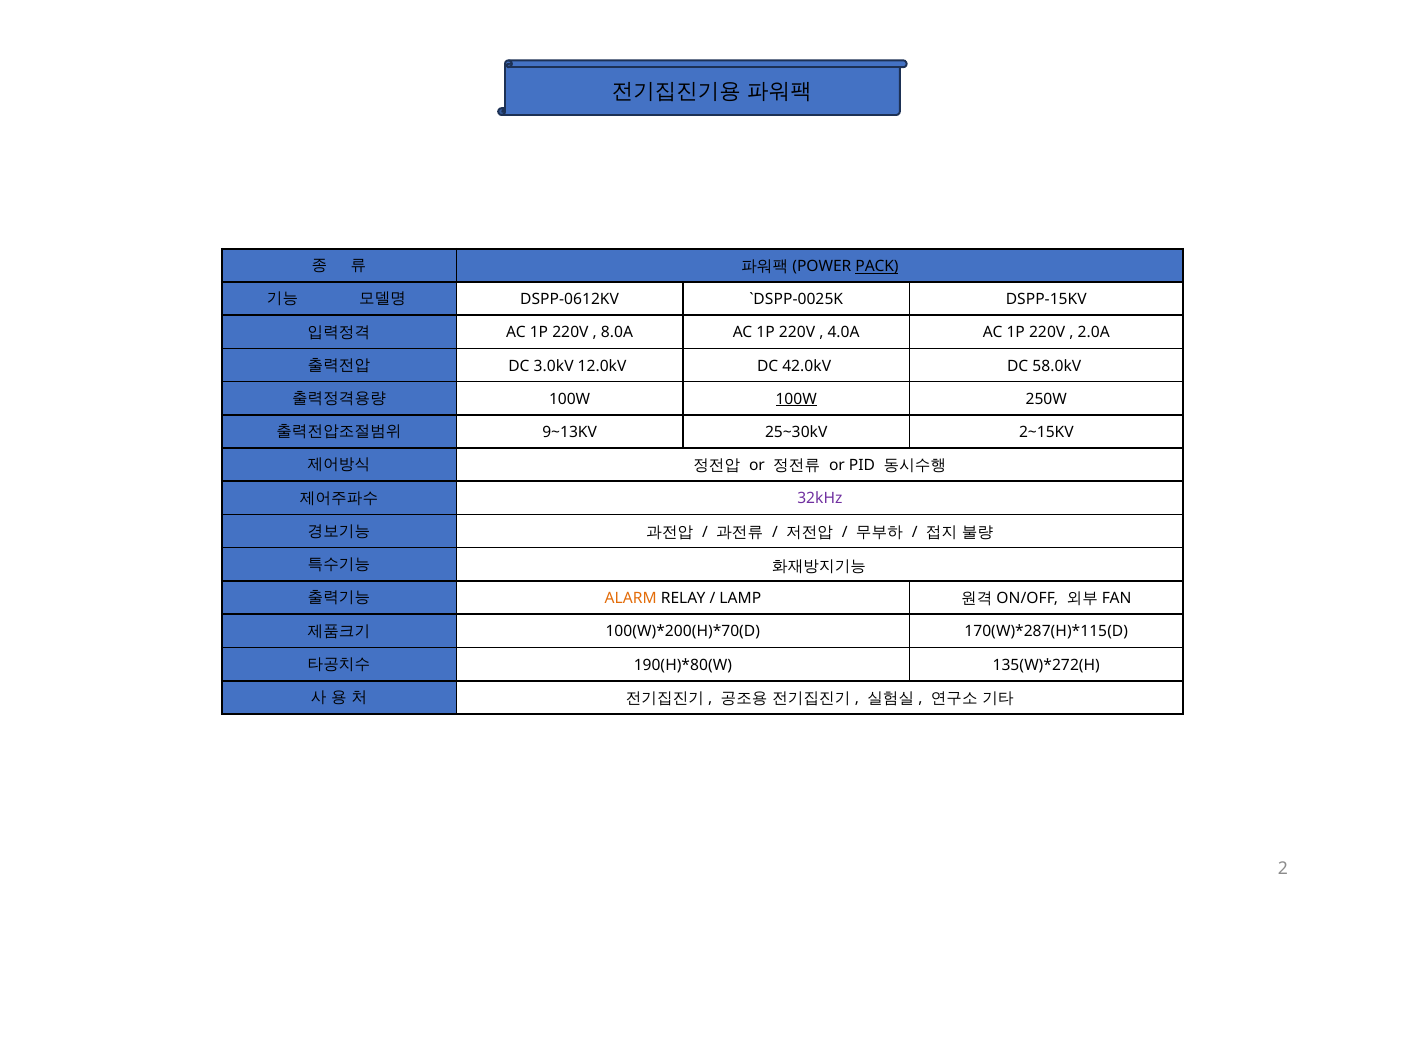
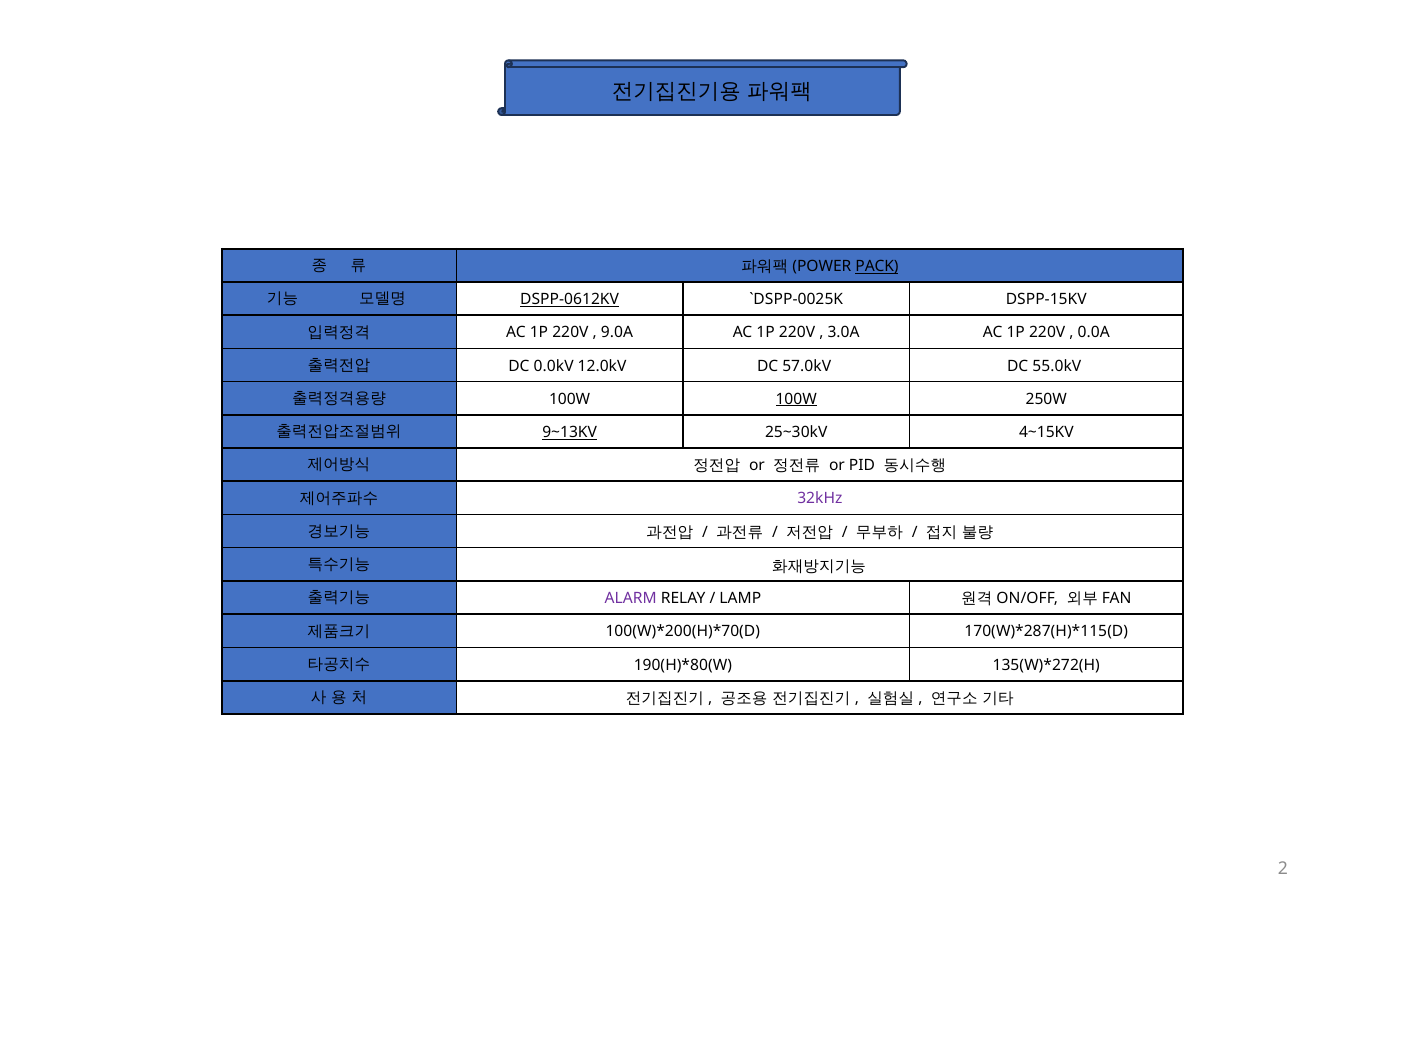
DSPP-0612KV underline: none -> present
8.0A: 8.0A -> 9.0A
4.0A: 4.0A -> 3.0A
2.0A: 2.0A -> 0.0A
3.0kV: 3.0kV -> 0.0kV
42.0kV: 42.0kV -> 57.0kV
58.0kV: 58.0kV -> 55.0kV
9~13KV underline: none -> present
2~15KV: 2~15KV -> 4~15KV
ALARM colour: orange -> purple
